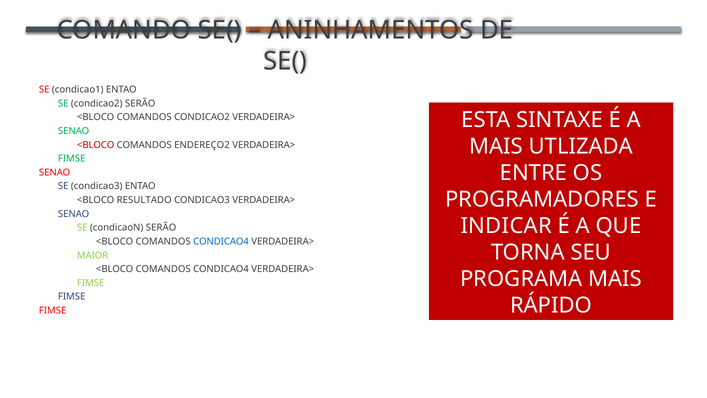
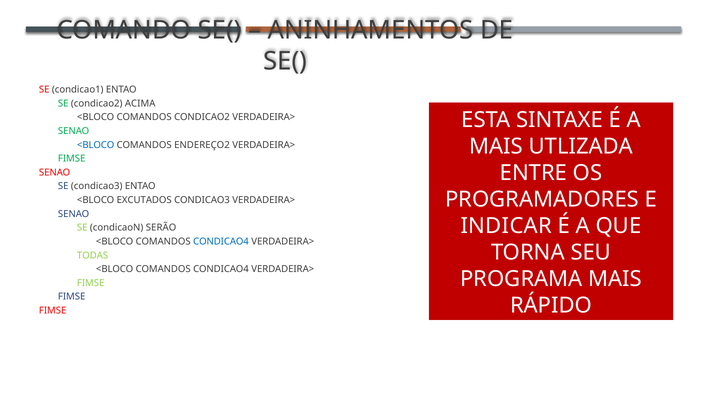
condicao2 SERÃO: SERÃO -> ACIMA
<BLOCO at (96, 145) colour: red -> blue
RESULTADO: RESULTADO -> EXCUTADOS
MAIOR: MAIOR -> TODAS
